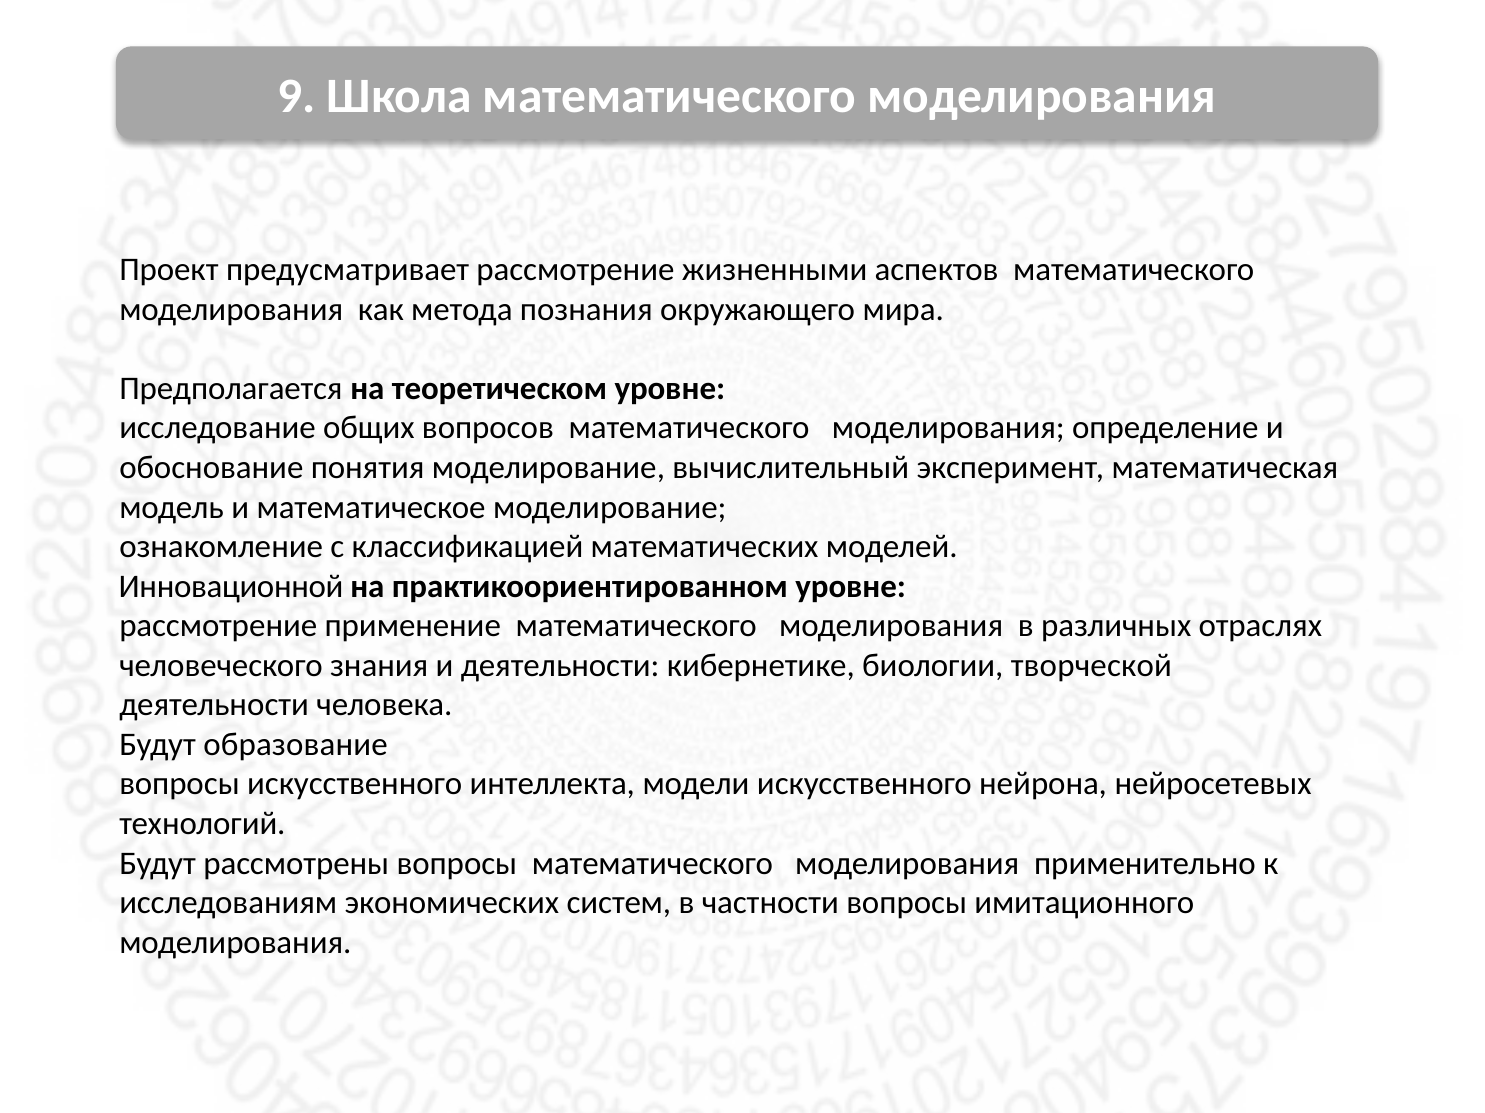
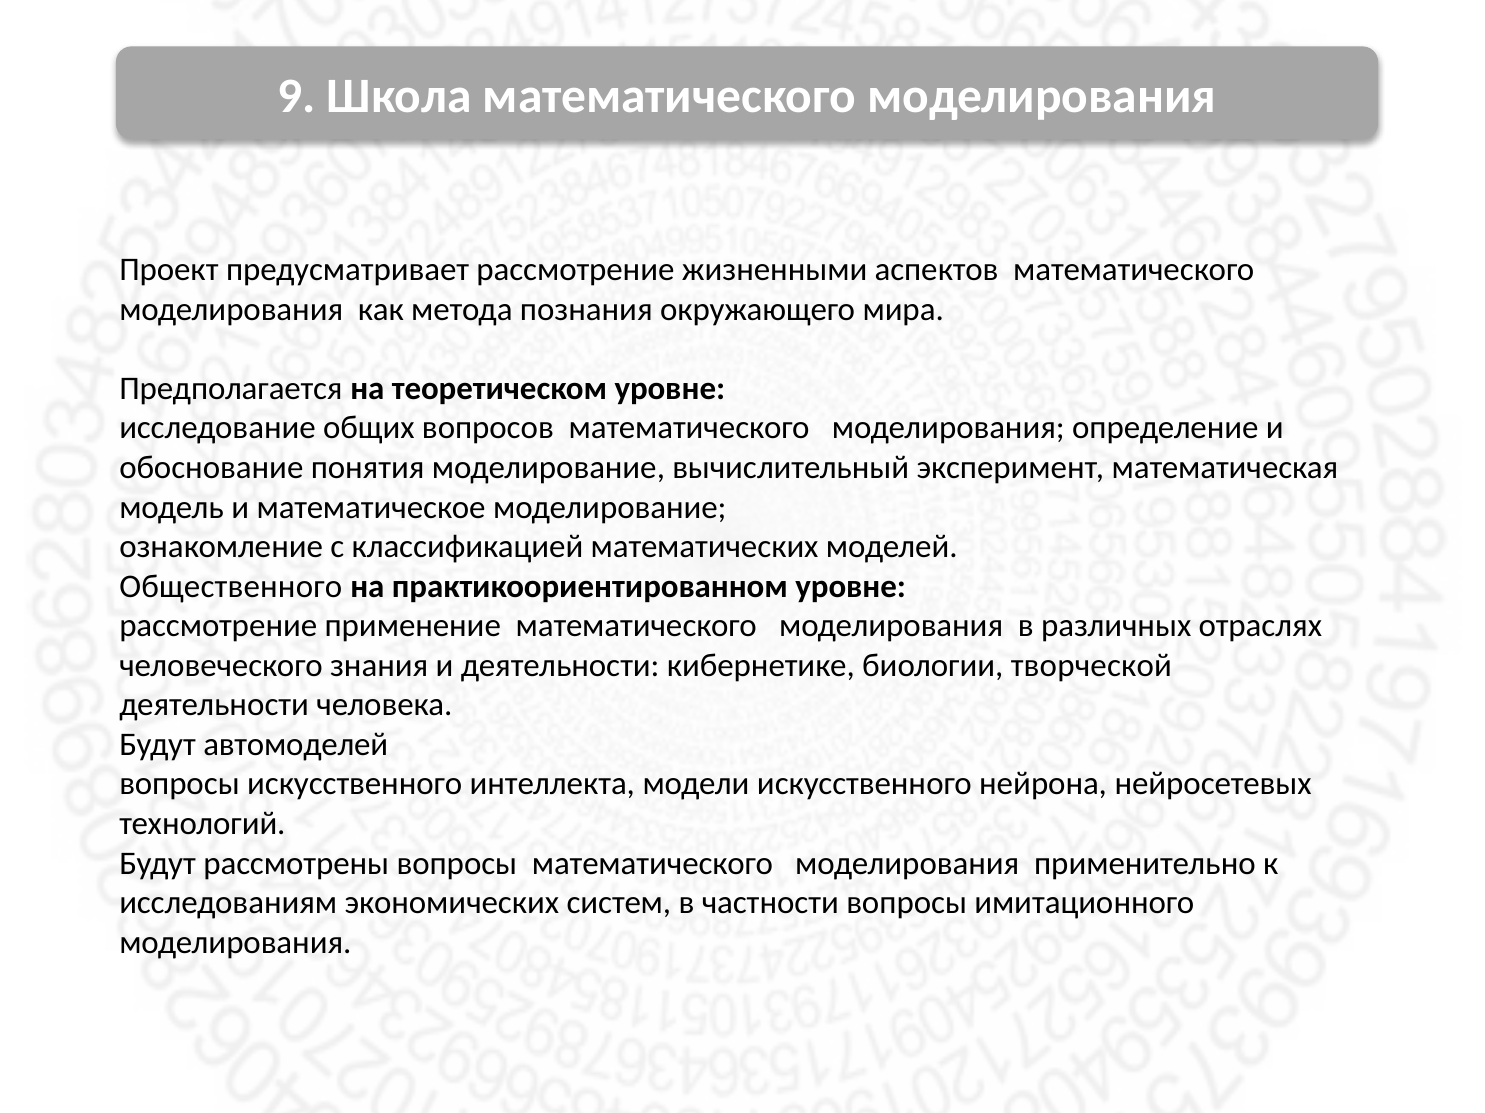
Инновационной: Инновационной -> Общественного
образование: образование -> автомоделей
